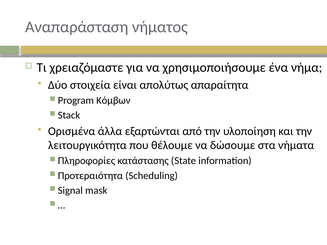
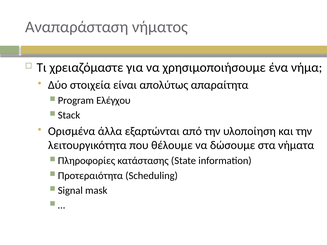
Κόμβων: Κόμβων -> Ελέγχου
